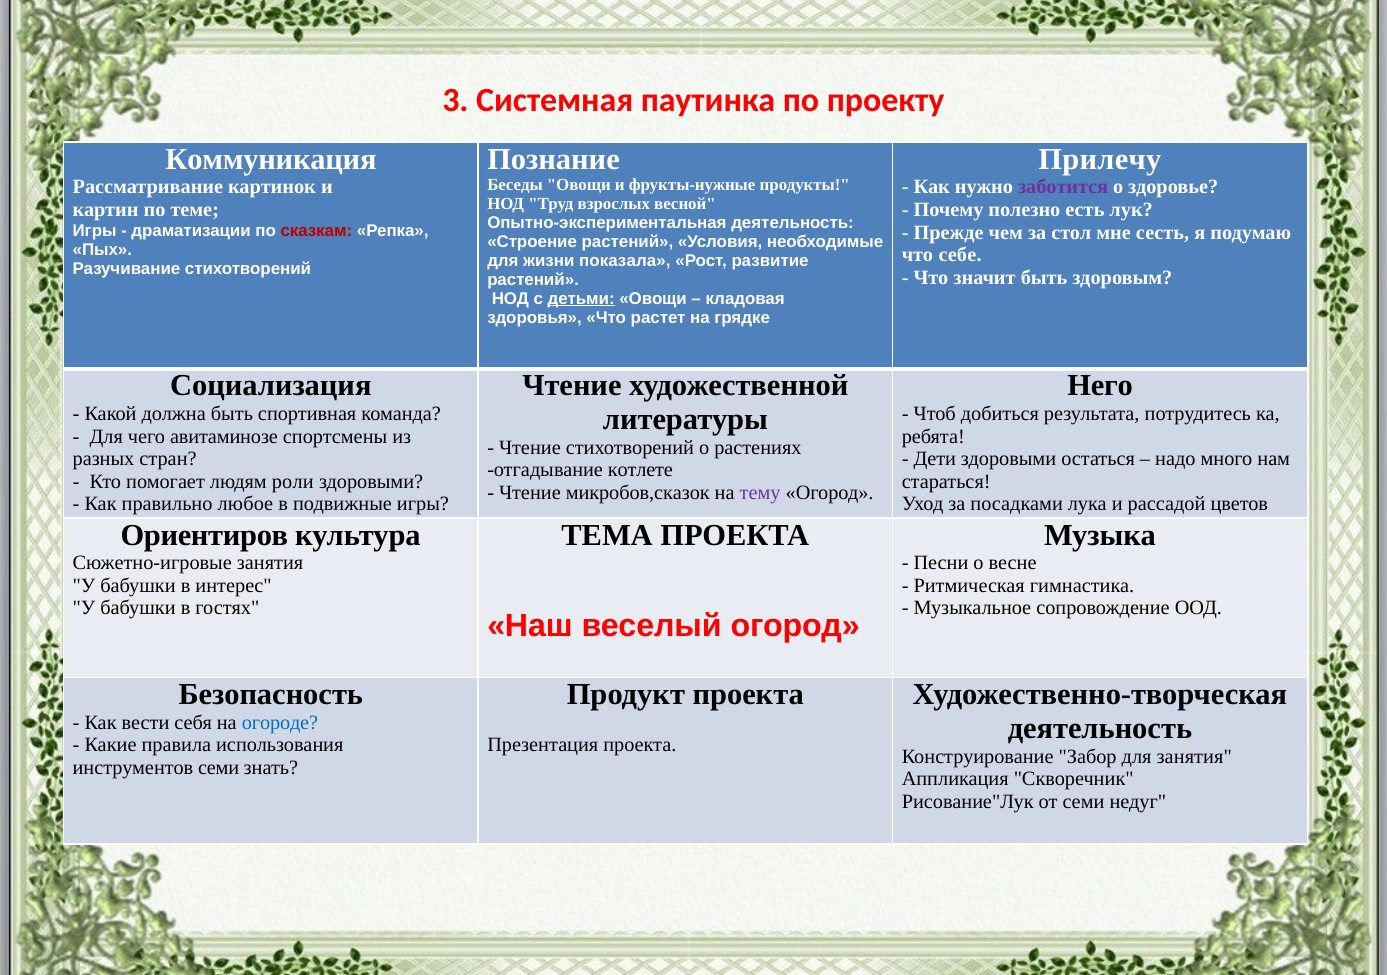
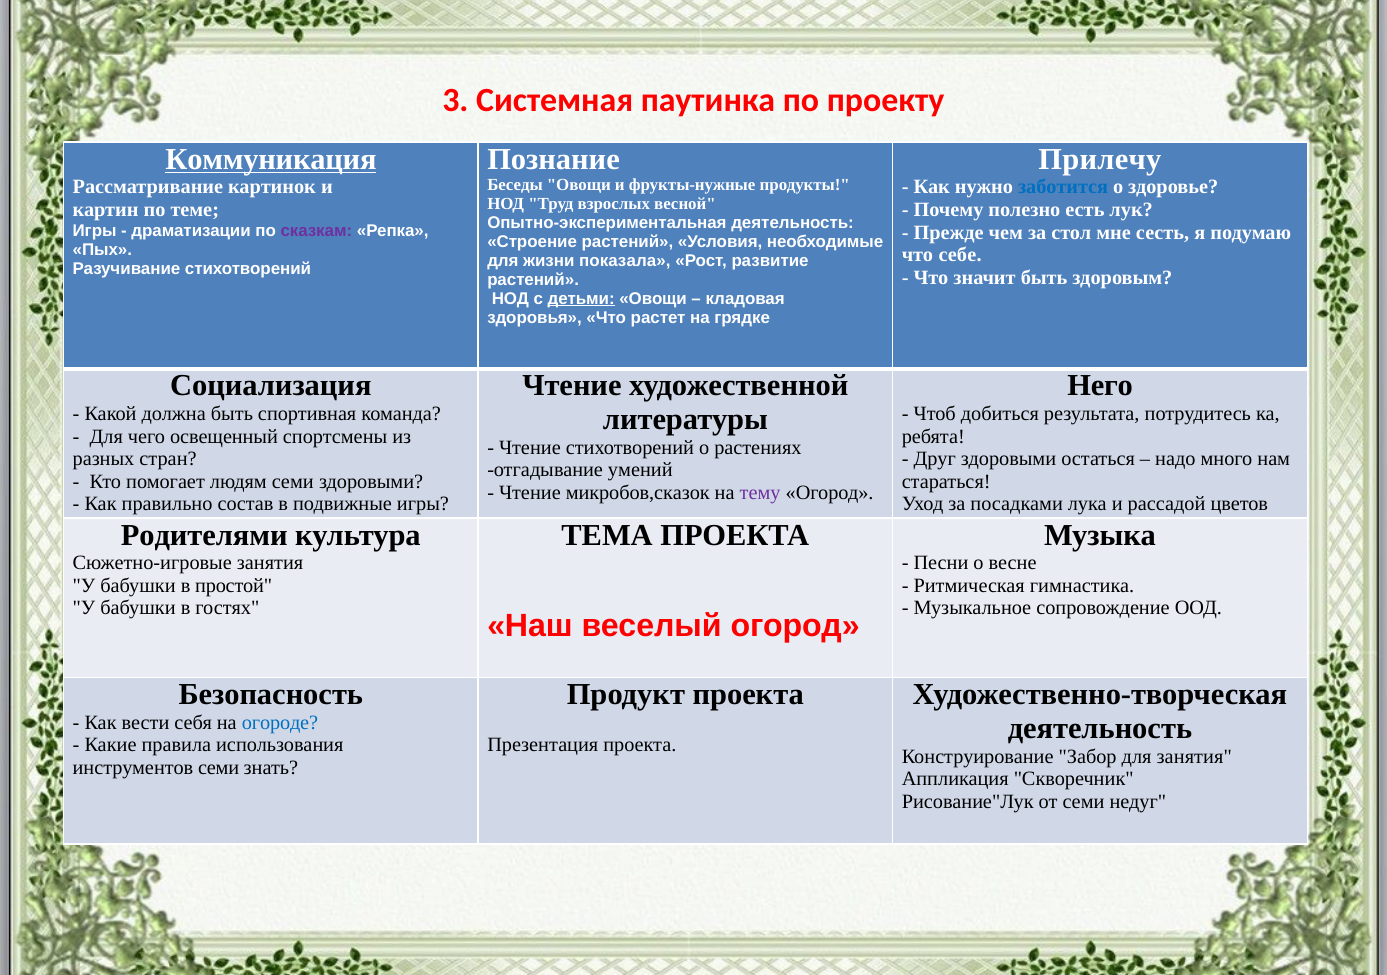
Коммуникация underline: none -> present
заботится colour: purple -> blue
сказкам colour: red -> purple
авитаминозе: авитаминозе -> освещенный
Дети: Дети -> Друг
котлете: котлете -> умений
людям роли: роли -> семи
любое: любое -> состав
Ориентиров: Ориентиров -> Родителями
интерес: интерес -> простой
